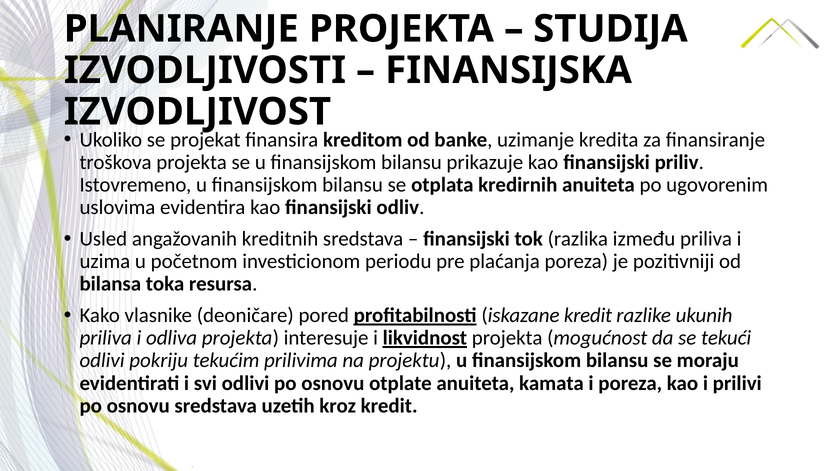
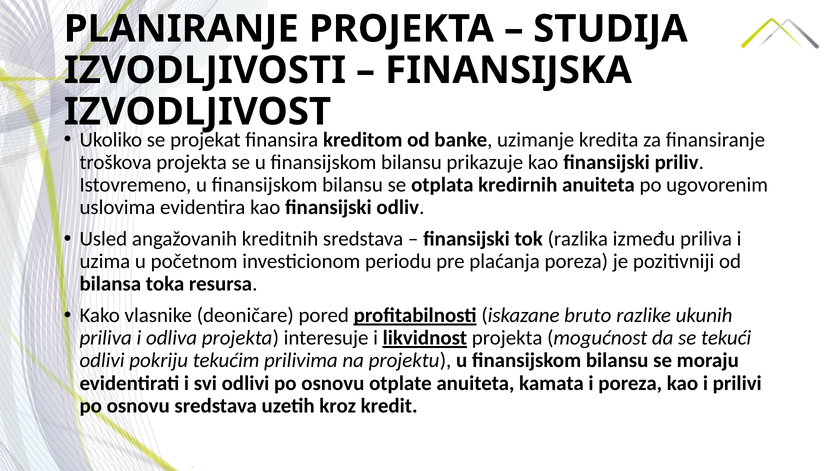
iskazane kredit: kredit -> bruto
